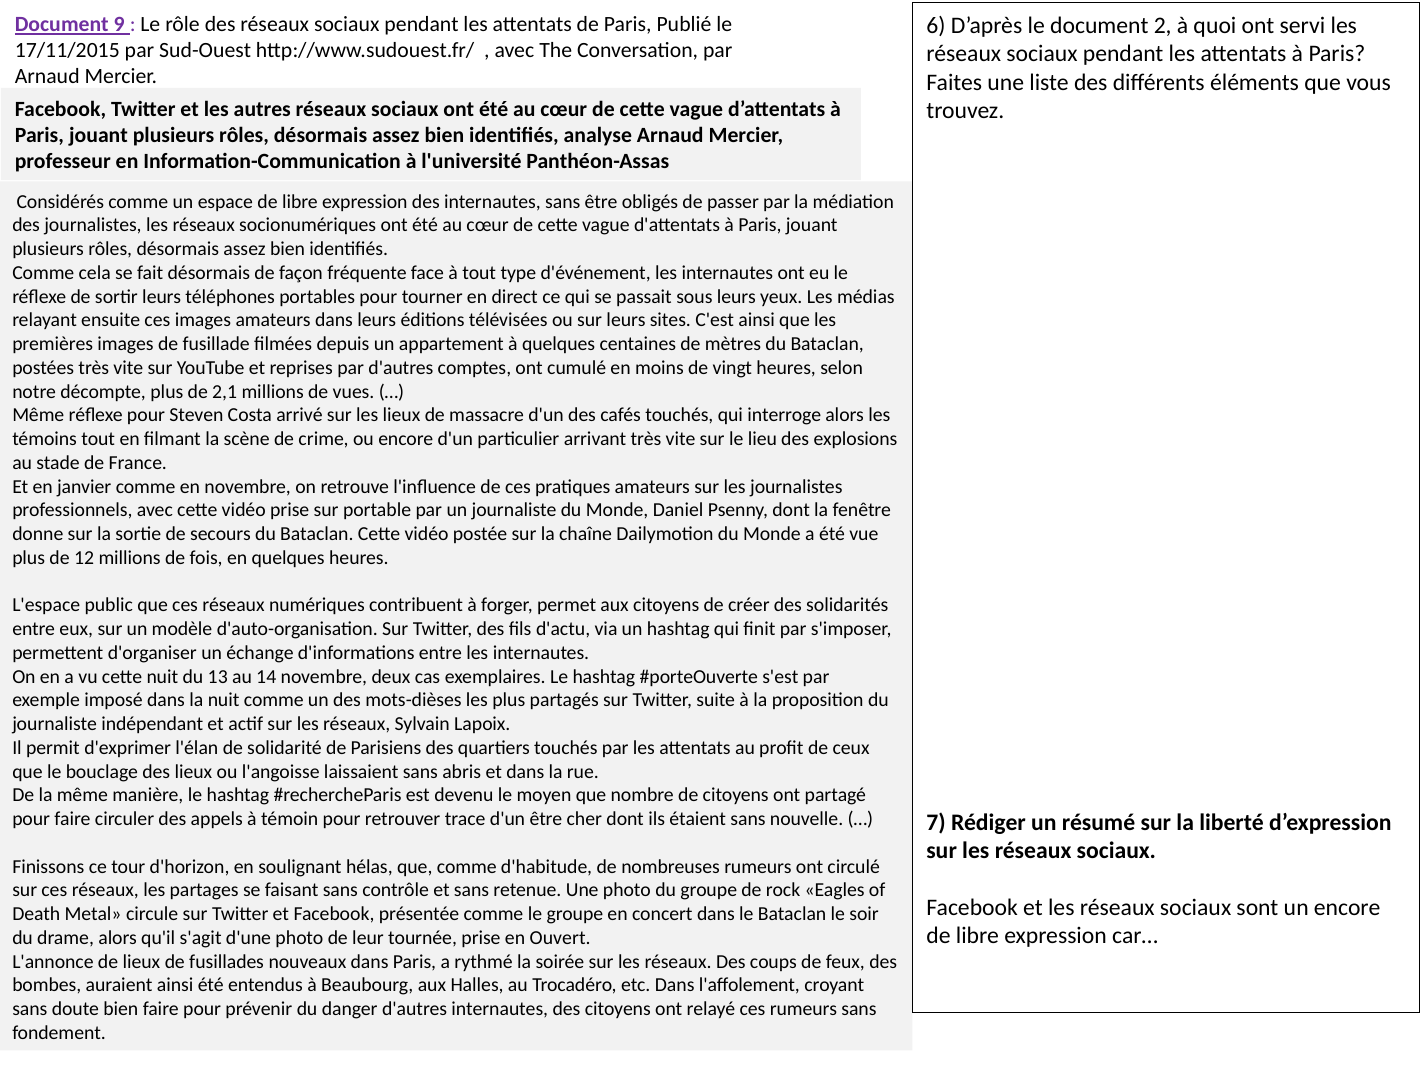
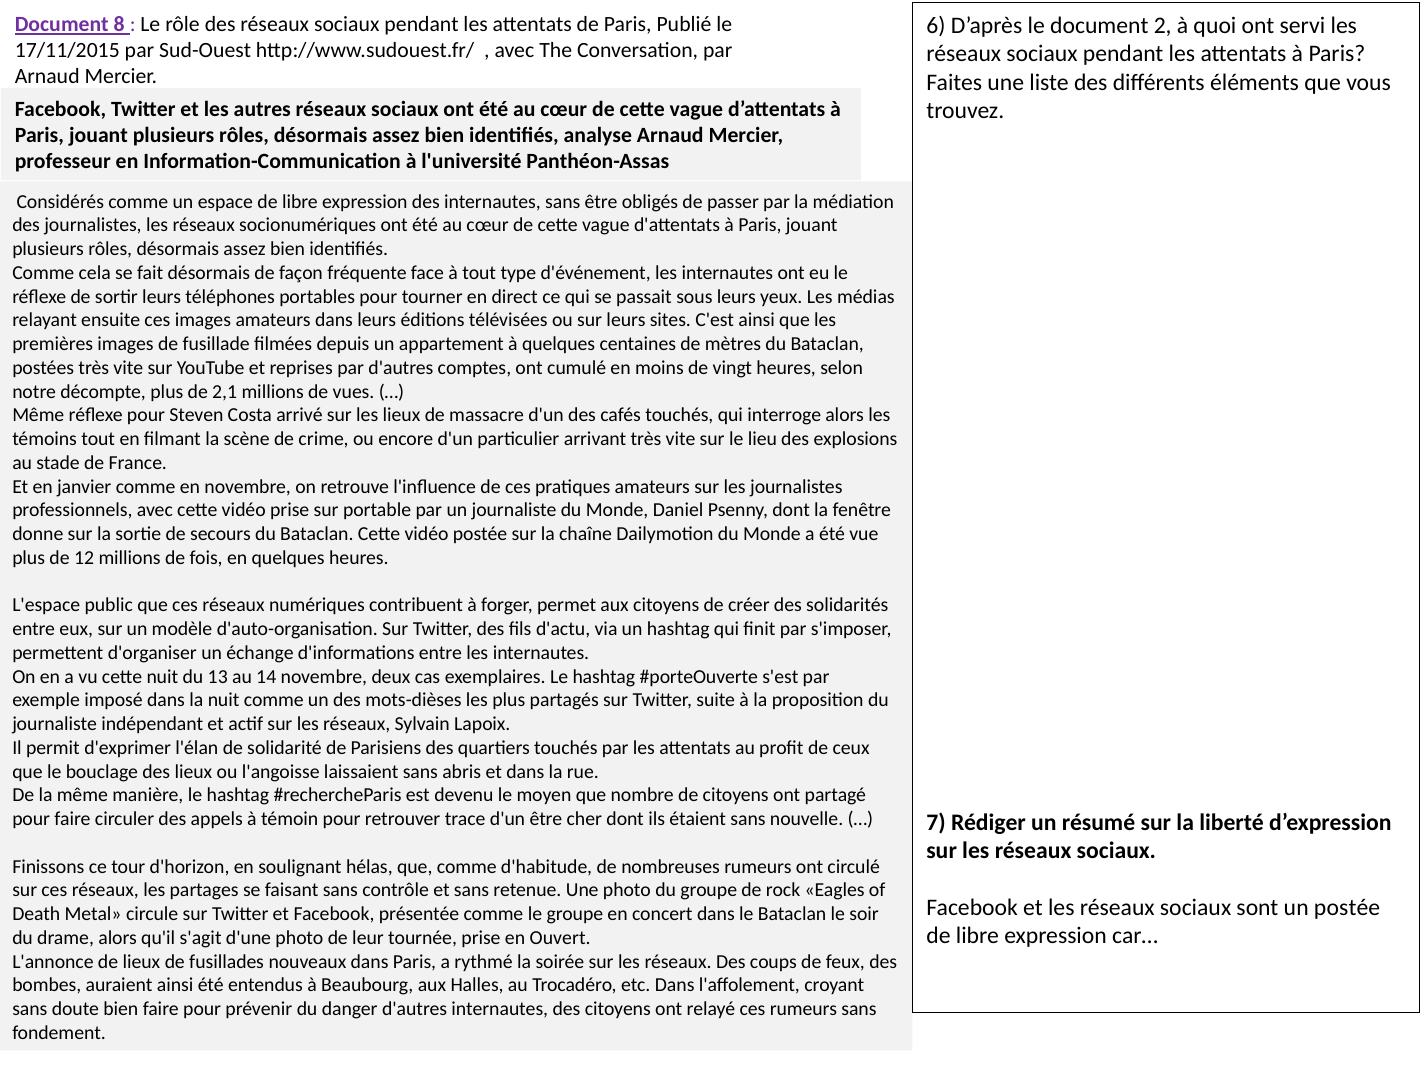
9: 9 -> 8
un encore: encore -> postée
